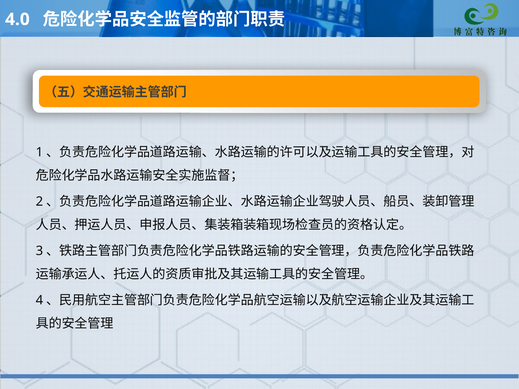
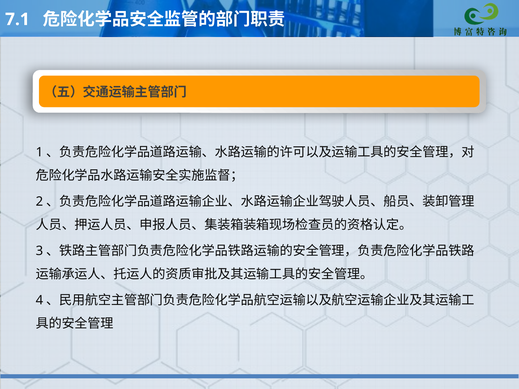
4.0: 4.0 -> 7.1
